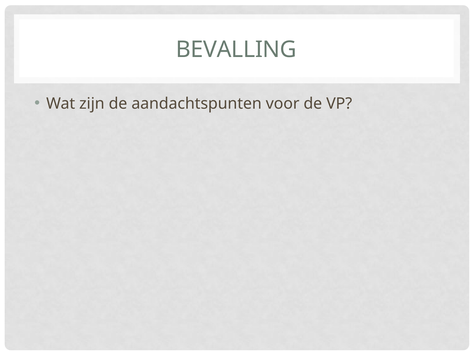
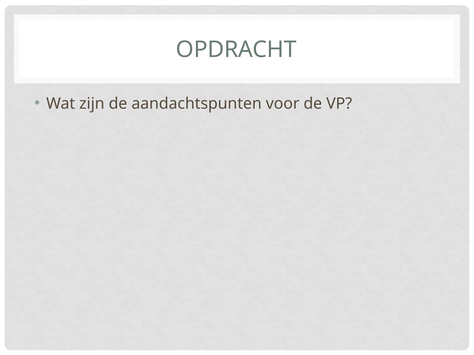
BEVALLING: BEVALLING -> OPDRACHT
